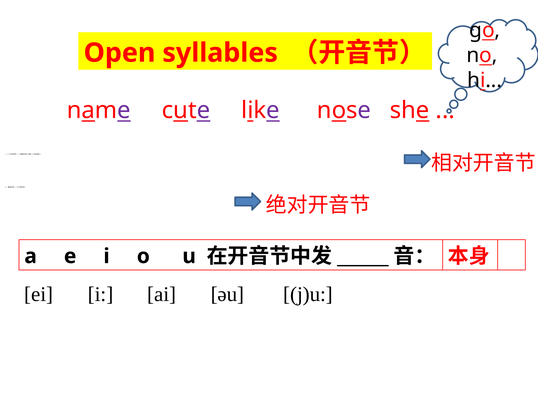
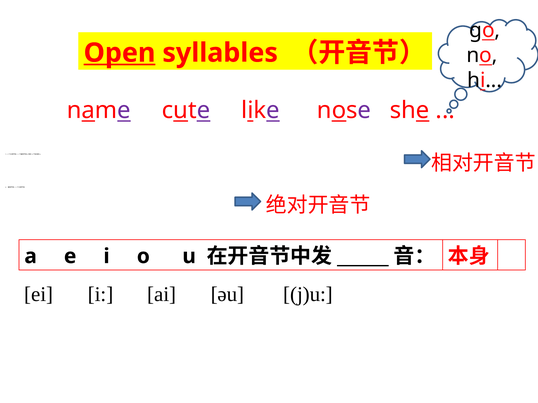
Open underline: none -> present
